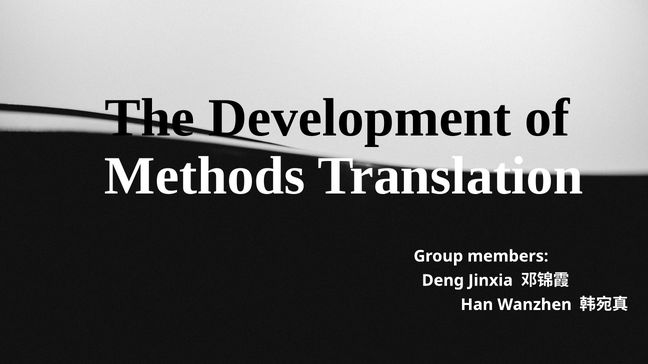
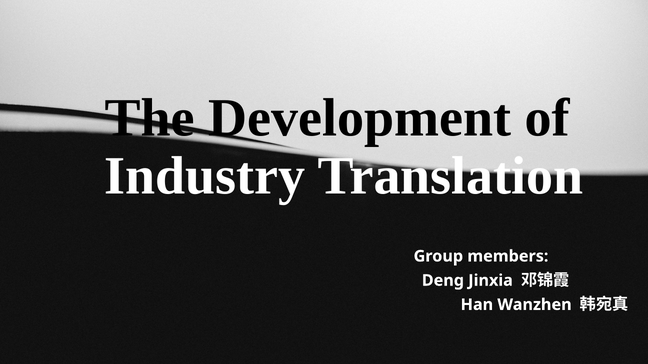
Methods: Methods -> Industry
